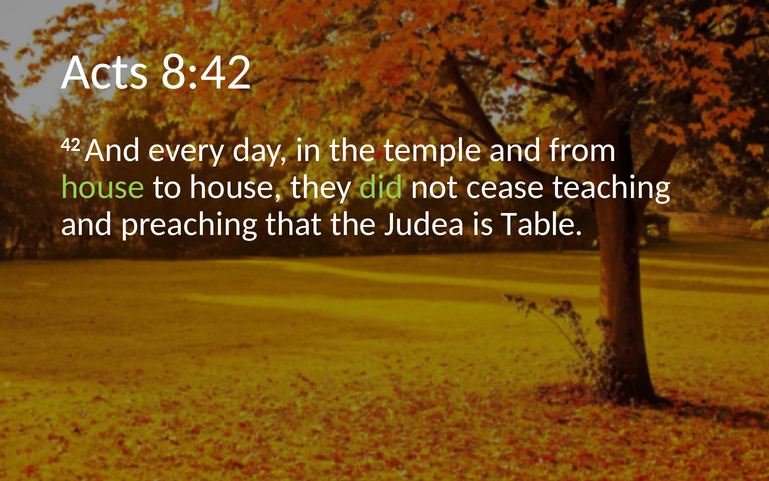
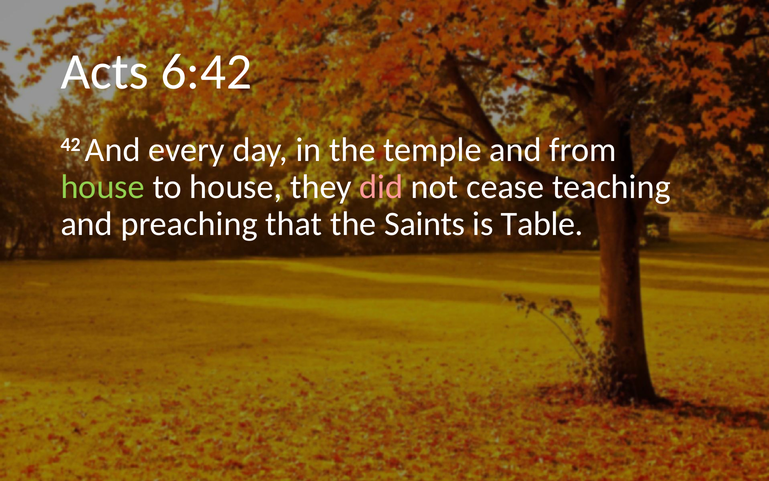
8:42: 8:42 -> 6:42
did colour: light green -> pink
Judea: Judea -> Saints
